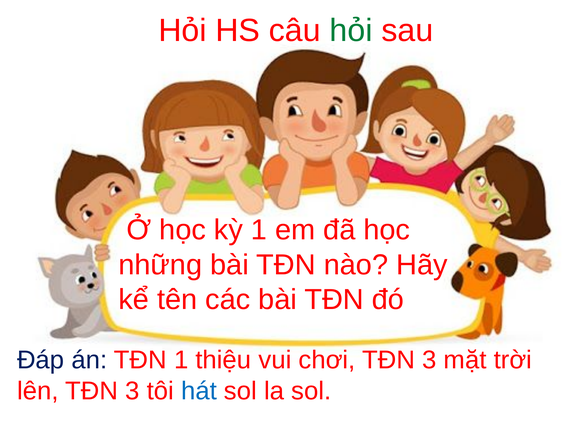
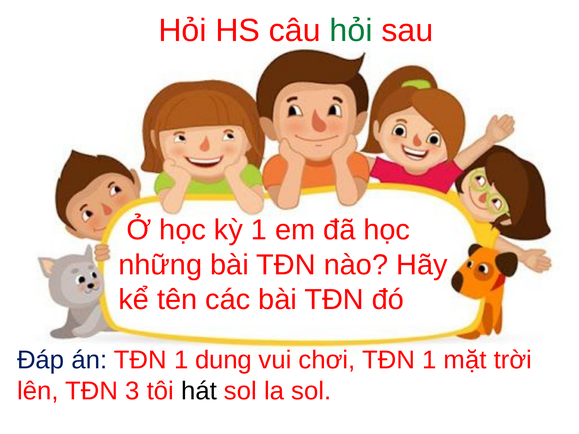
thiệu: thiệu -> dung
chơi TĐN 3: 3 -> 1
hát colour: blue -> black
